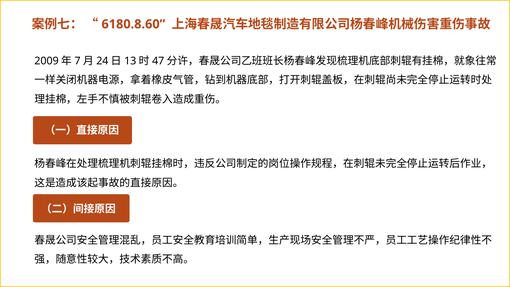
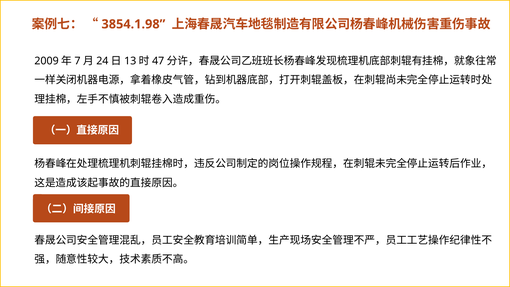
6180.8.60: 6180.8.60 -> 3854.1.98
